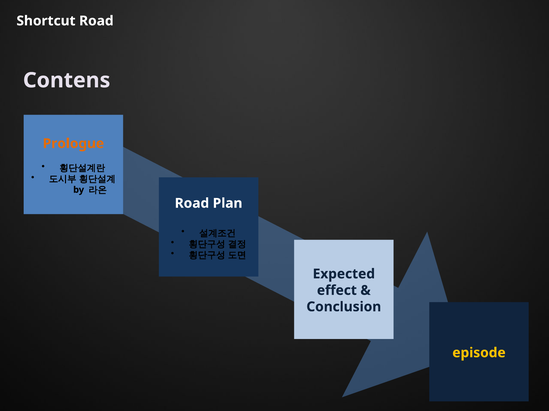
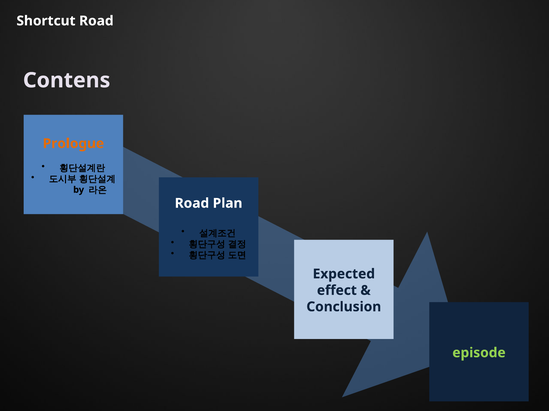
episode colour: yellow -> light green
